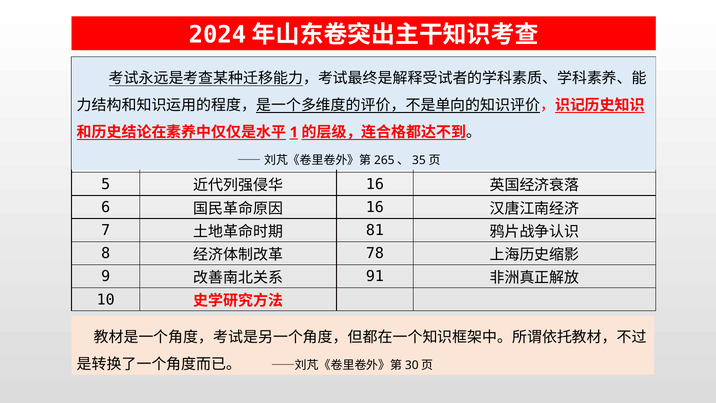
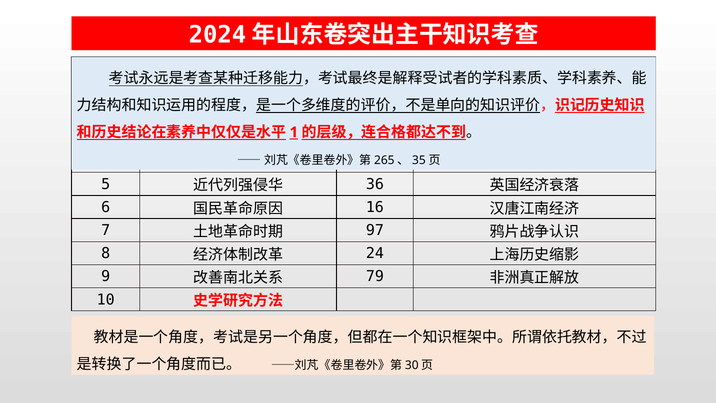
16 at (375, 184): 16 -> 36
81: 81 -> 97
78: 78 -> 24
91: 91 -> 79
